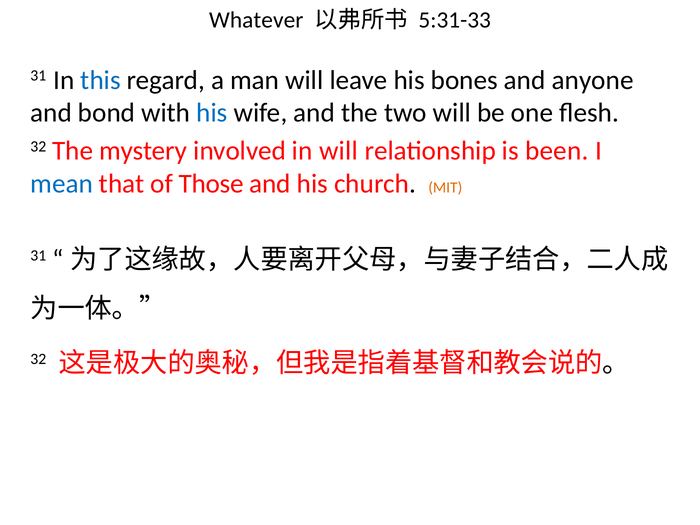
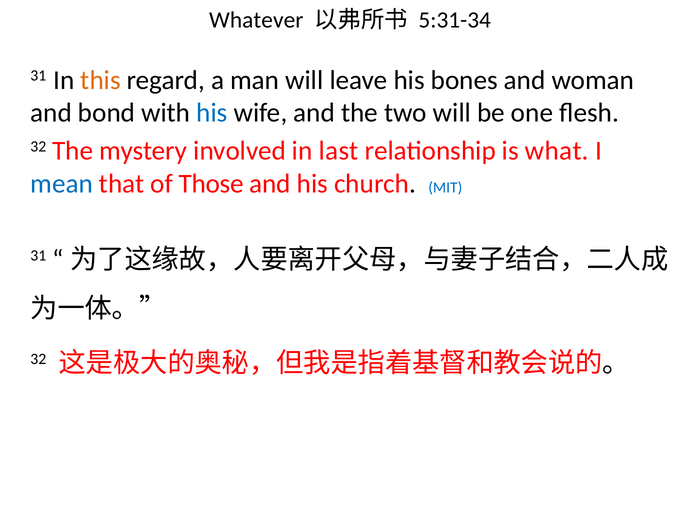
5:31-33: 5:31-33 -> 5:31-34
this colour: blue -> orange
anyone: anyone -> woman
in will: will -> last
been: been -> what
MIT colour: orange -> blue
